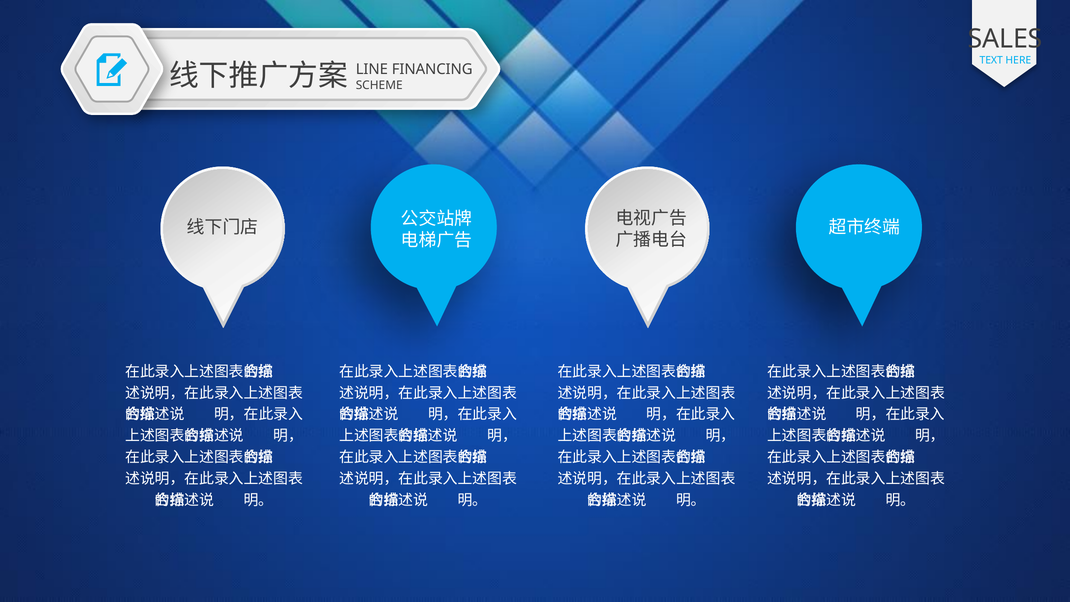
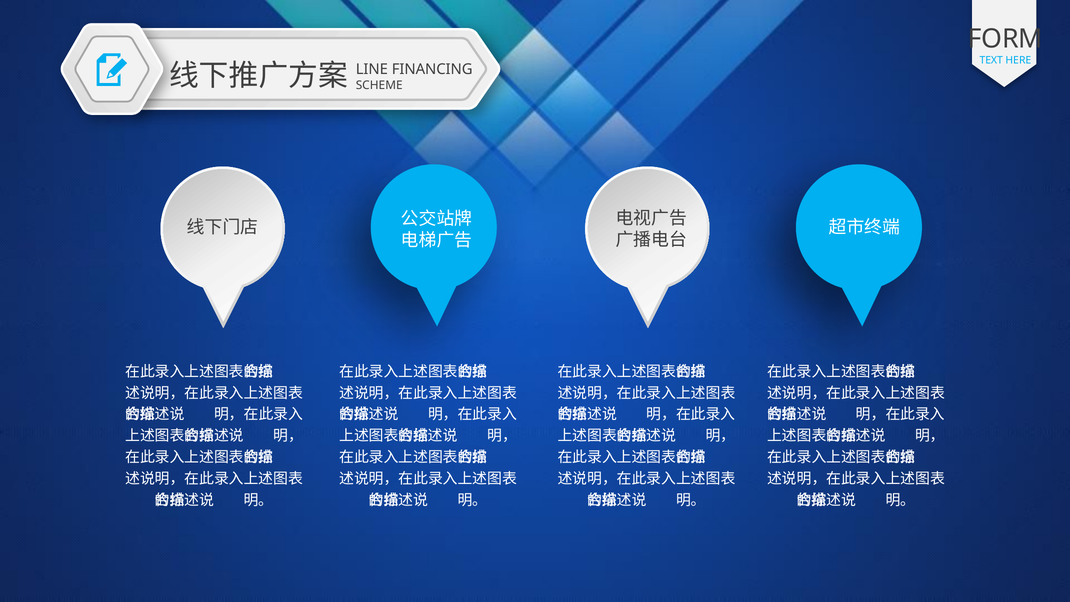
SALES: SALES -> FORM
